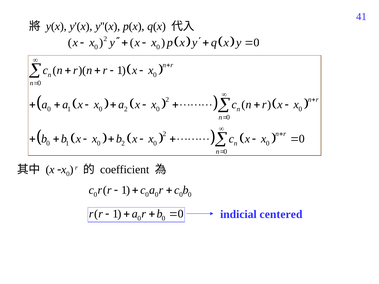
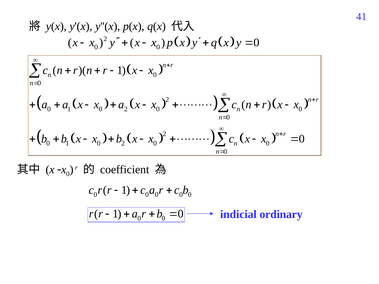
centered: centered -> ordinary
